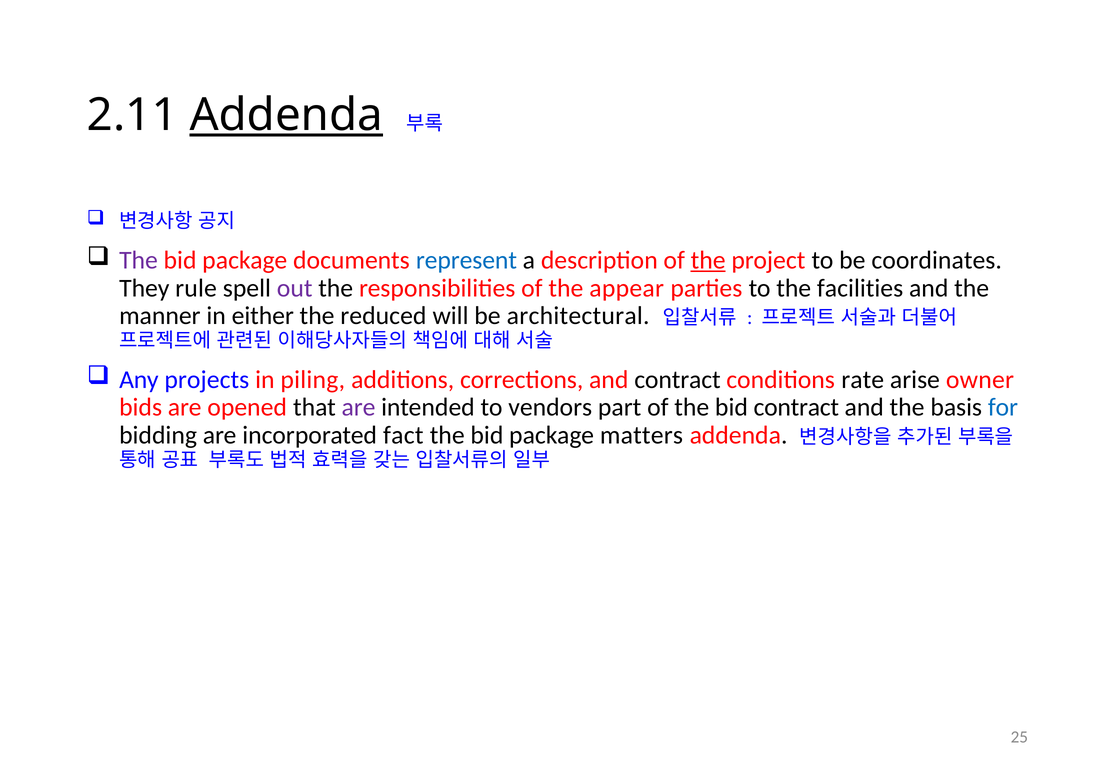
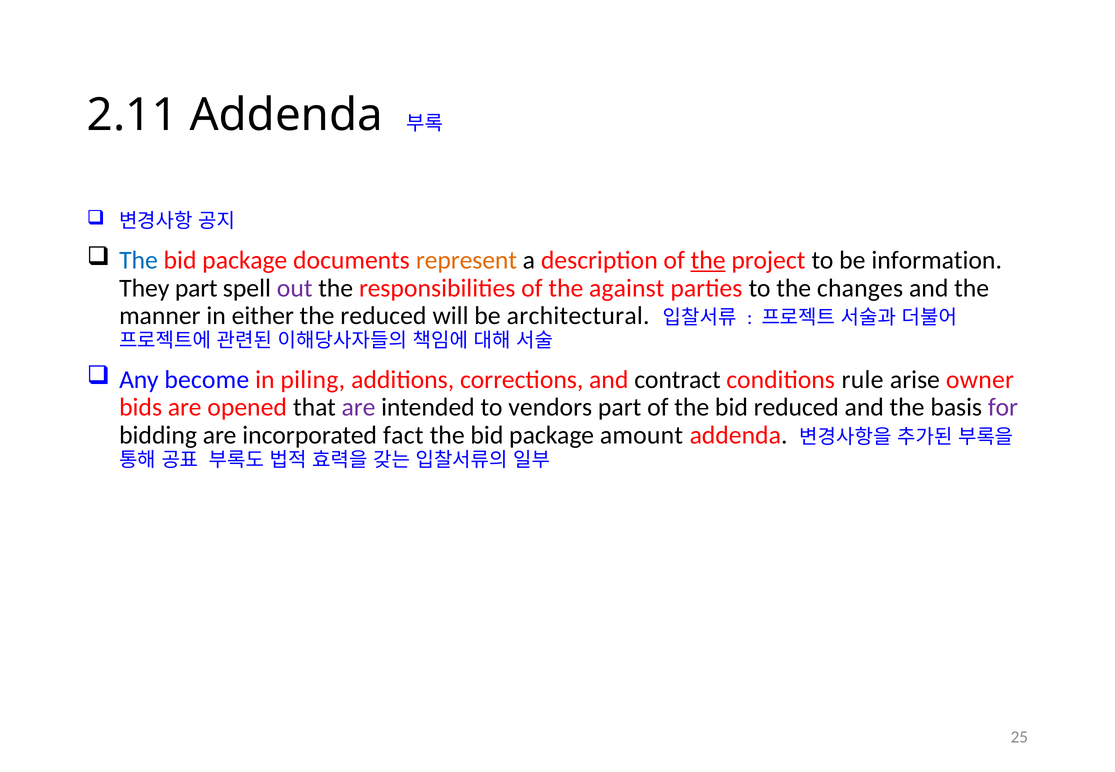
Addenda at (286, 115) underline: present -> none
The at (139, 260) colour: purple -> blue
represent colour: blue -> orange
coordinates: coordinates -> information
They rule: rule -> part
appear: appear -> against
facilities: facilities -> changes
projects: projects -> become
rate: rate -> rule
bid contract: contract -> reduced
for colour: blue -> purple
matters: matters -> amount
